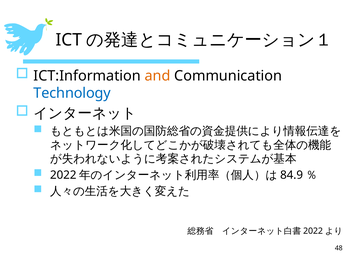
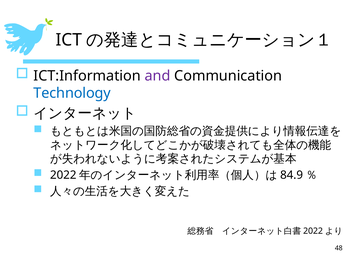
and colour: orange -> purple
